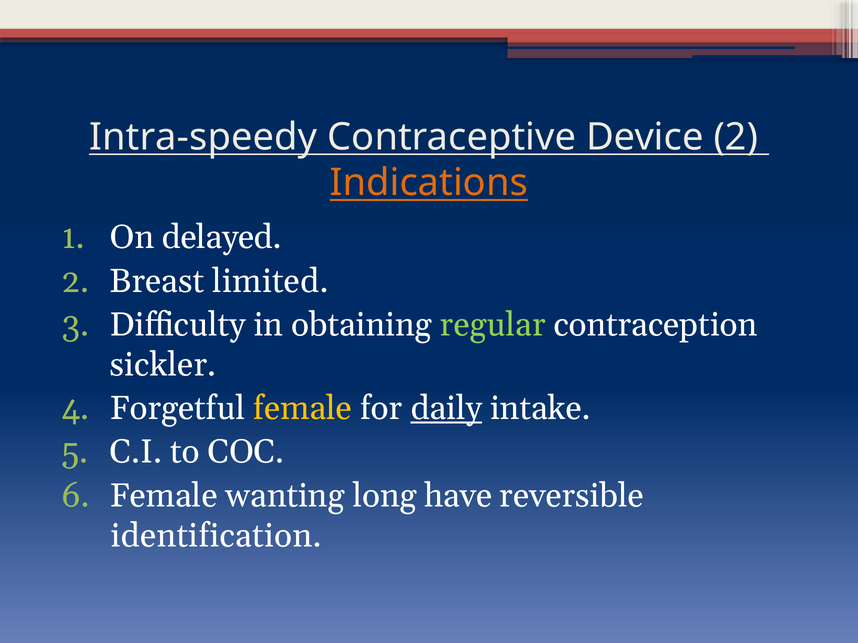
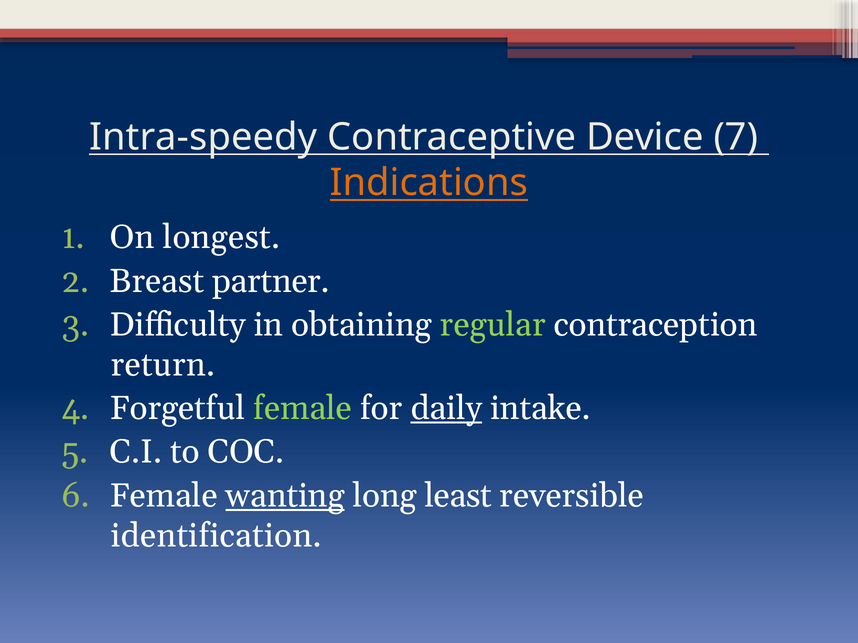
Device 2: 2 -> 7
delayed: delayed -> longest
limited: limited -> partner
sickler: sickler -> return
female at (303, 409) colour: yellow -> light green
wanting underline: none -> present
have: have -> least
